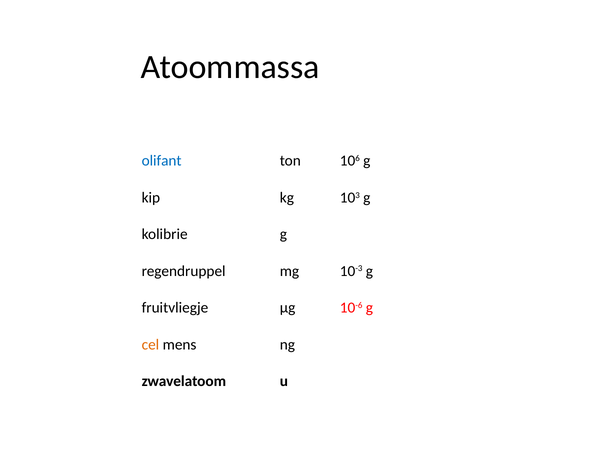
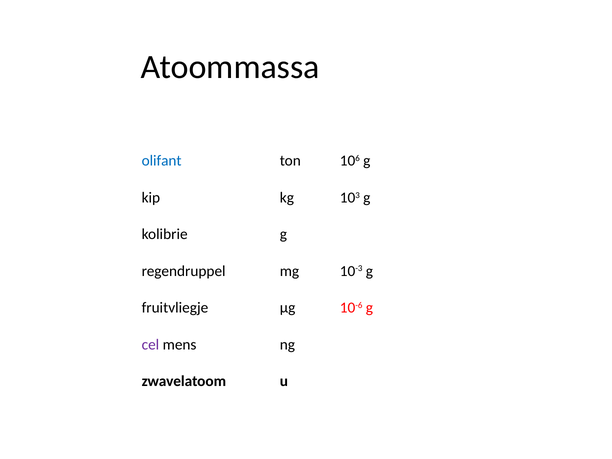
cel colour: orange -> purple
